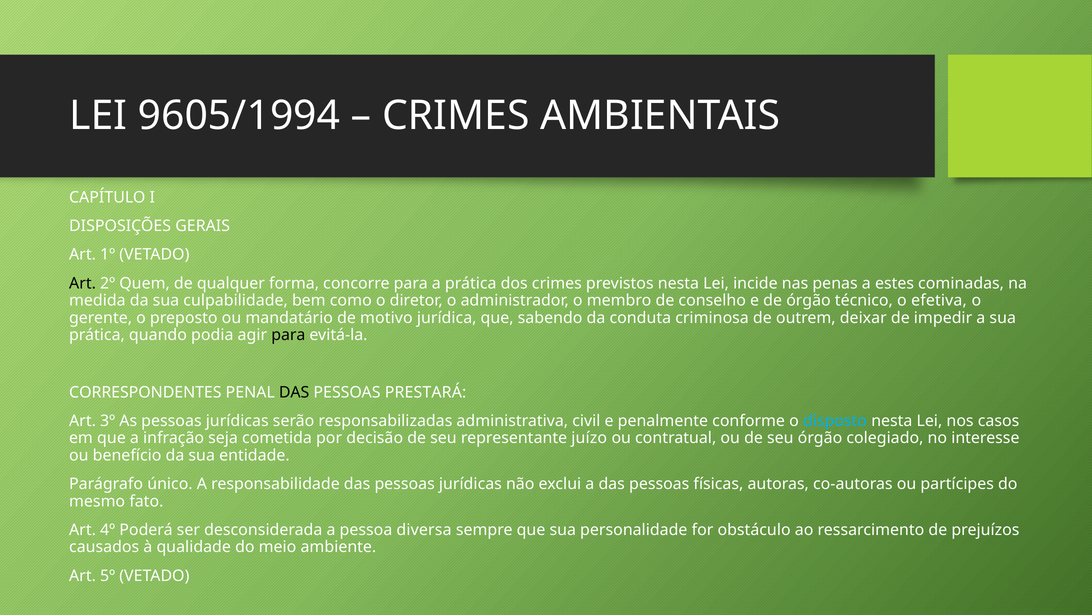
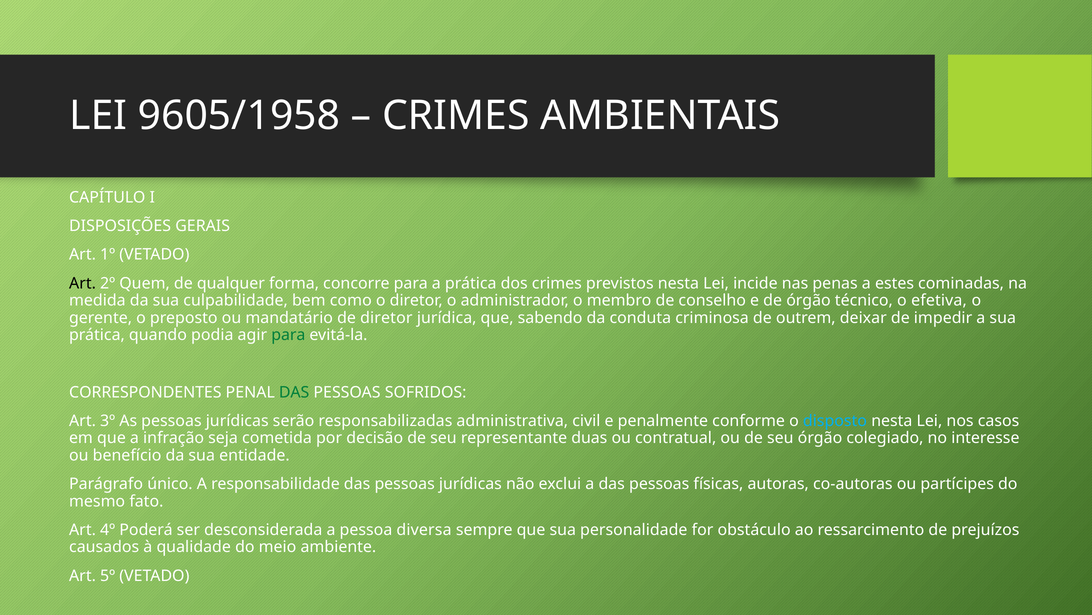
9605/1994: 9605/1994 -> 9605/1958
de motivo: motivo -> diretor
para at (288, 335) colour: black -> green
DAS at (294, 392) colour: black -> green
PRESTARÁ: PRESTARÁ -> SOFRIDOS
juízo: juízo -> duas
